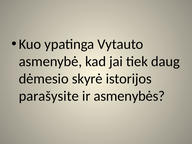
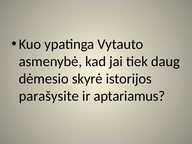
asmenybės: asmenybės -> aptariamus
